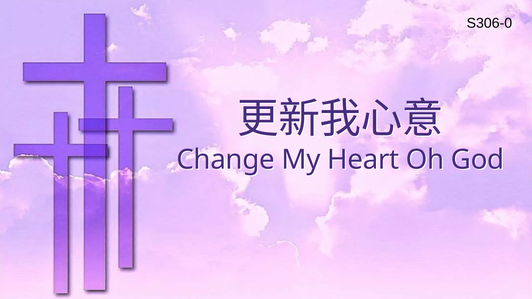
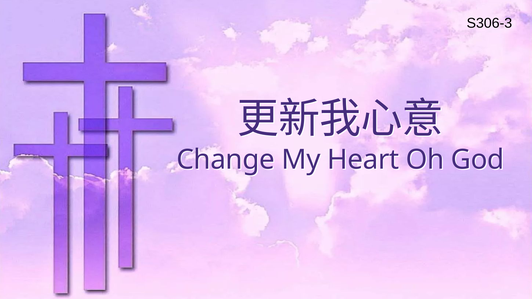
S306-0: S306-0 -> S306-3
